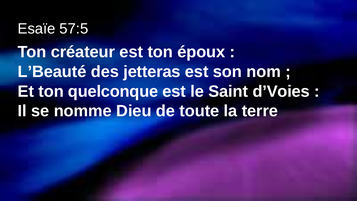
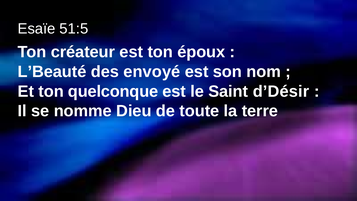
57:5: 57:5 -> 51:5
jetteras: jetteras -> envoyé
d’Voies: d’Voies -> d’Désir
